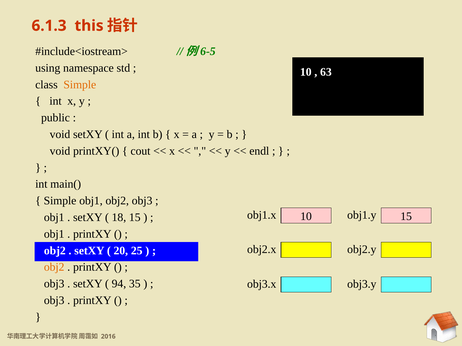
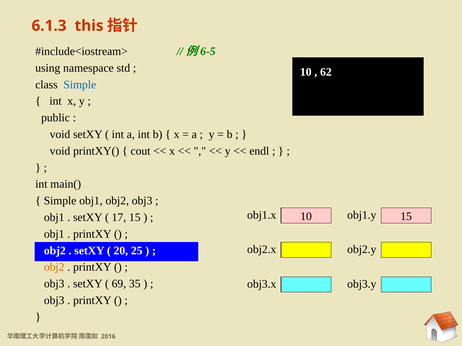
63: 63 -> 62
Simple at (80, 85) colour: orange -> blue
18: 18 -> 17
94: 94 -> 69
